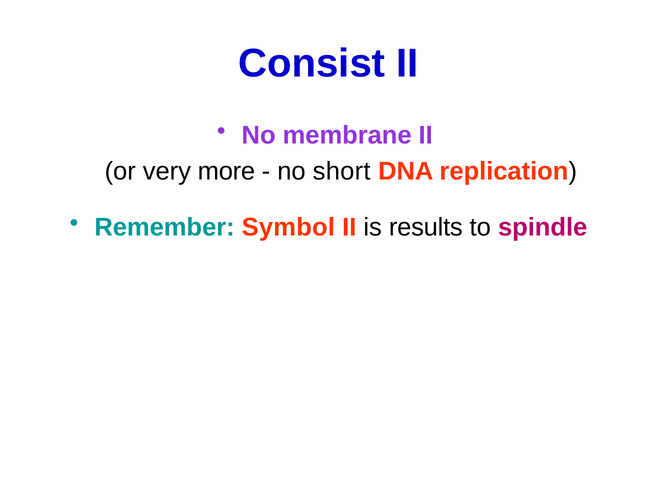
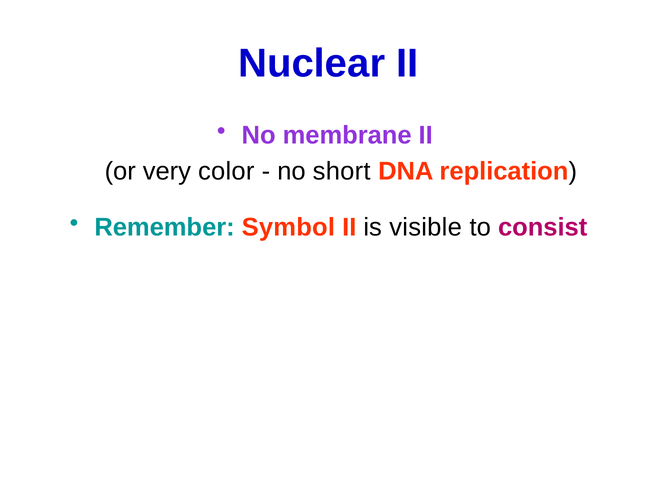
Consist: Consist -> Nuclear
more: more -> color
results: results -> visible
spindle: spindle -> consist
